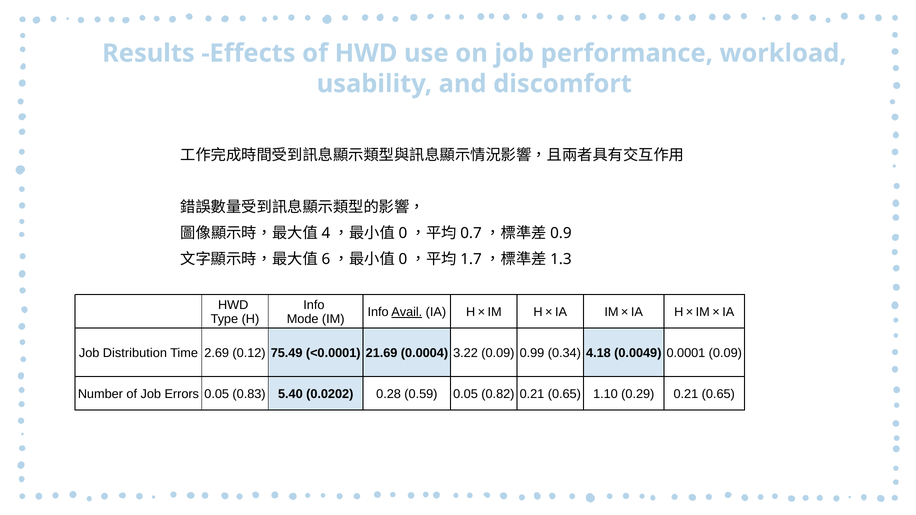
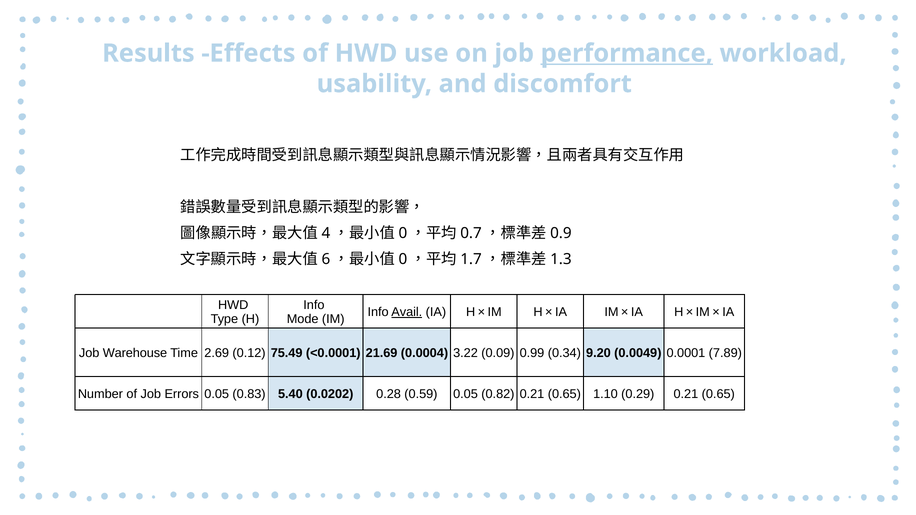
performance underline: none -> present
Distribution: Distribution -> Warehouse
4.18: 4.18 -> 9.20
0.0001 0.09: 0.09 -> 7.89
